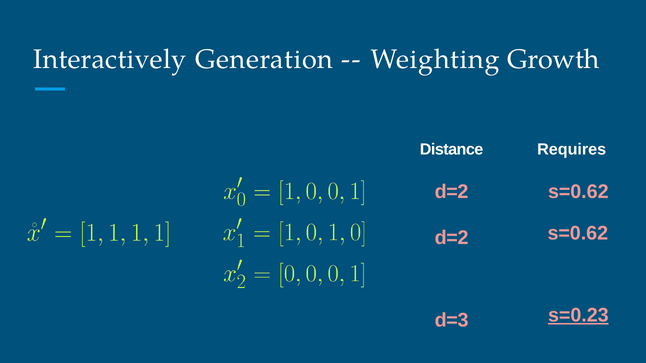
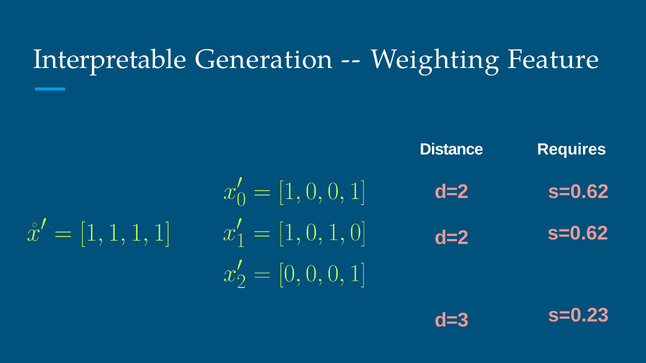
Interactively: Interactively -> Interpretable
Growth: Growth -> Feature
s=0.23 underline: present -> none
